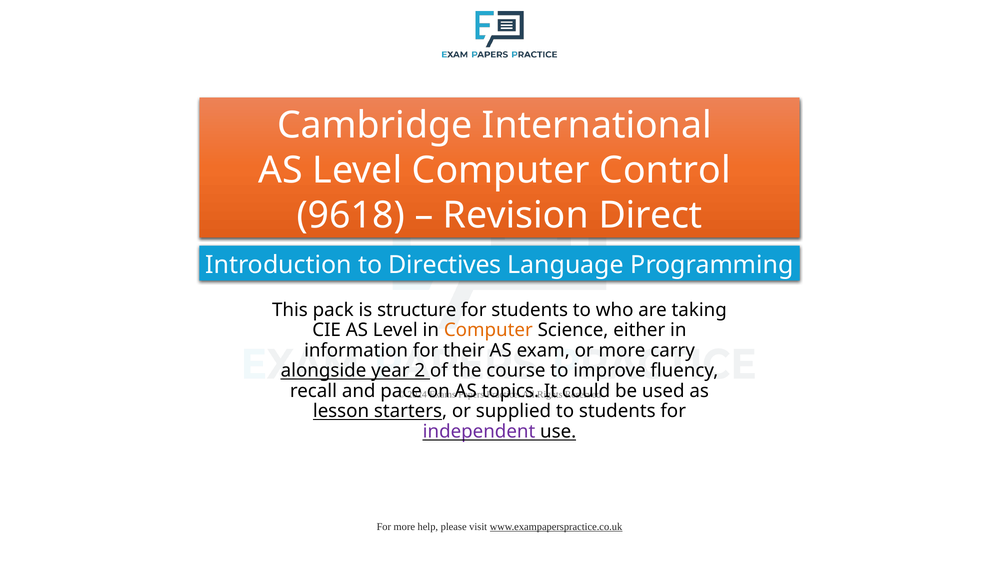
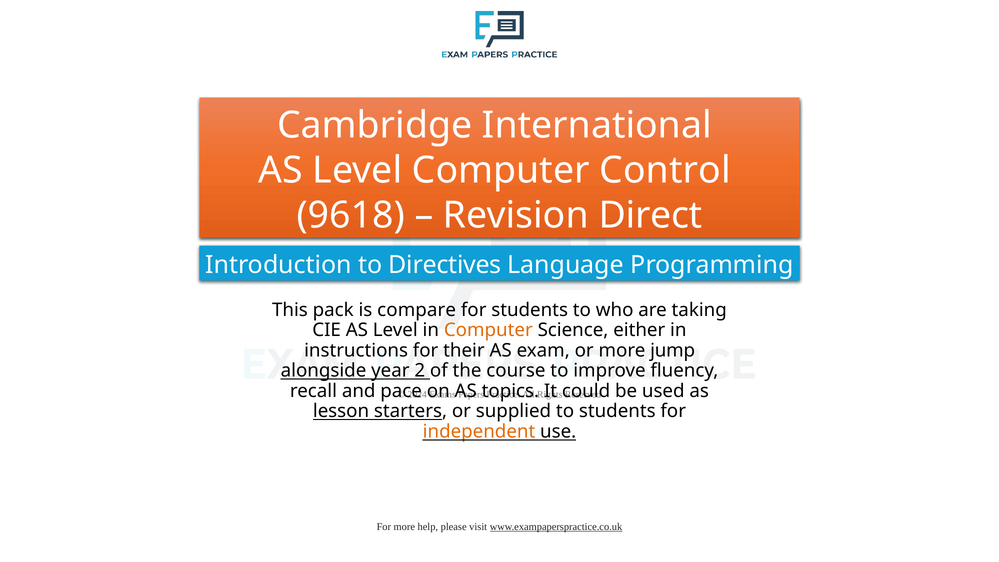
structure: structure -> compare
information: information -> instructions
carry: carry -> jump
independent colour: purple -> orange
